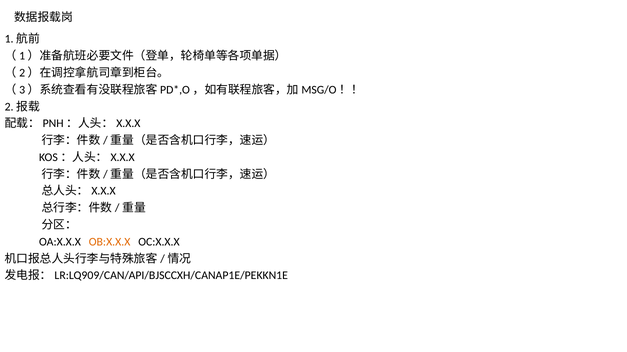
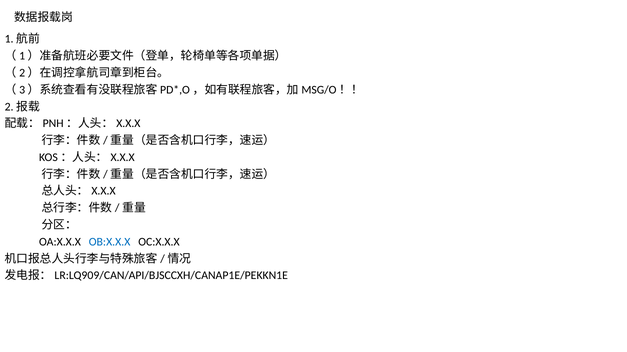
OB:X.X.X colour: orange -> blue
